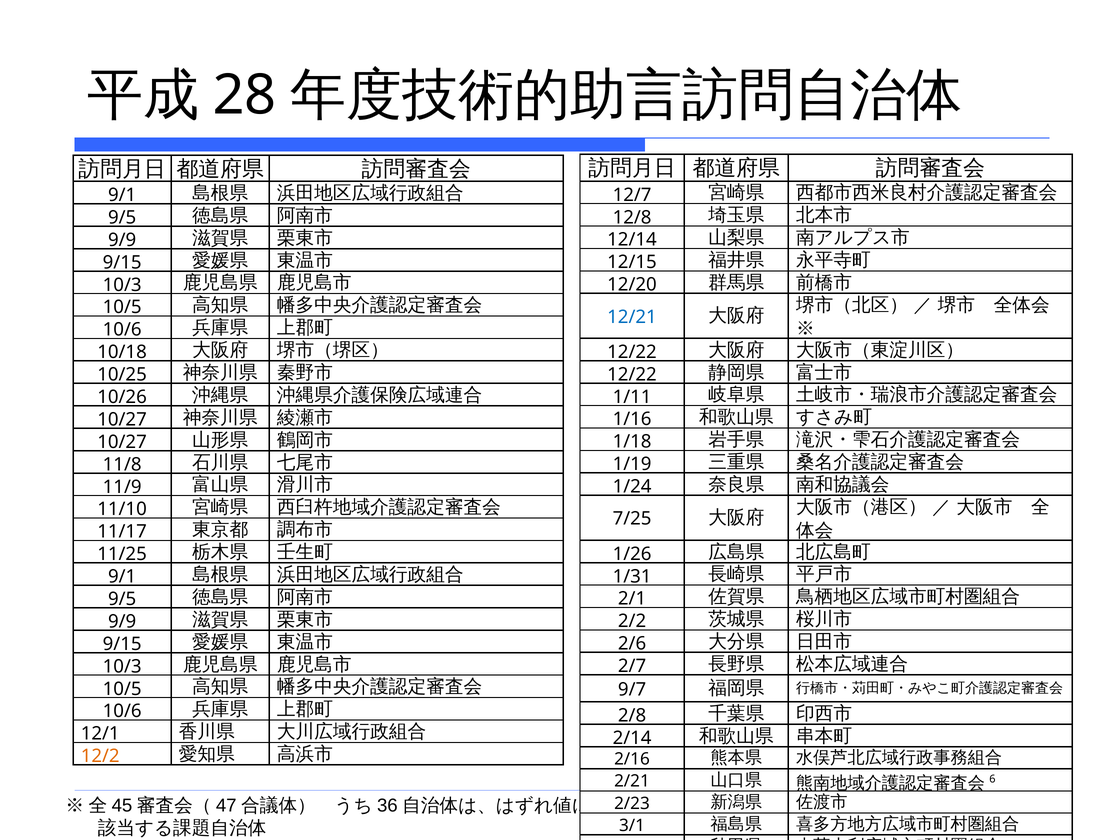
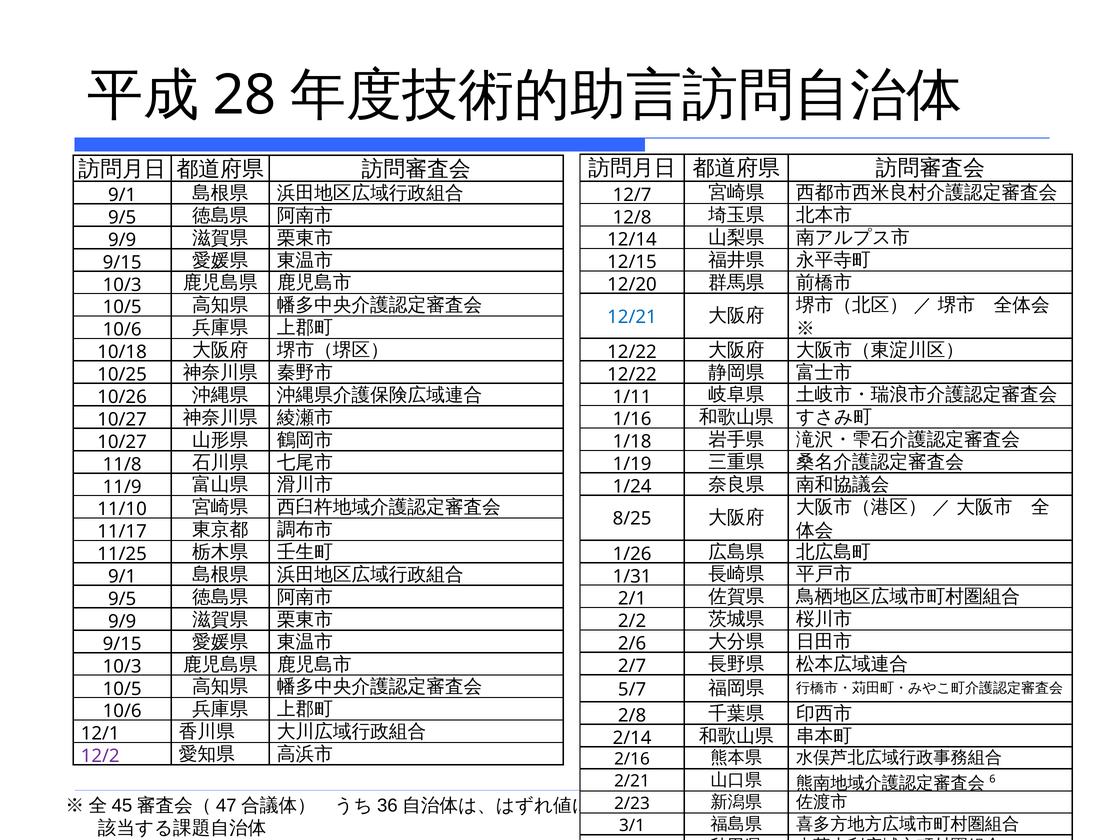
7/25: 7/25 -> 8/25
9/7: 9/7 -> 5/7
12/2 colour: orange -> purple
